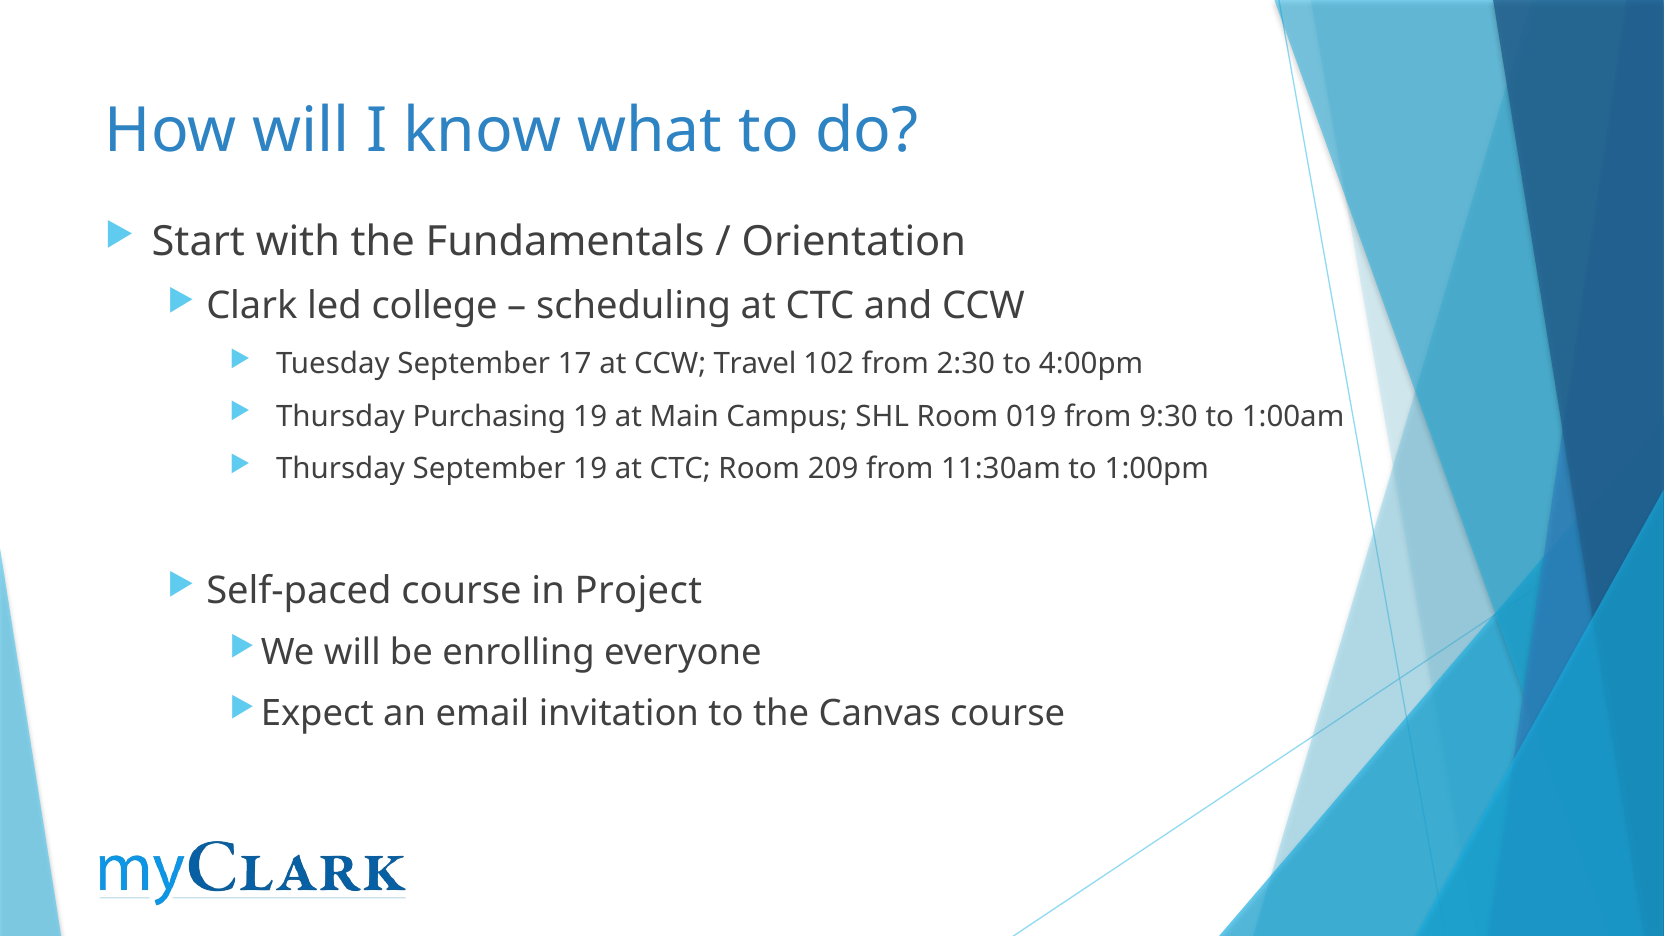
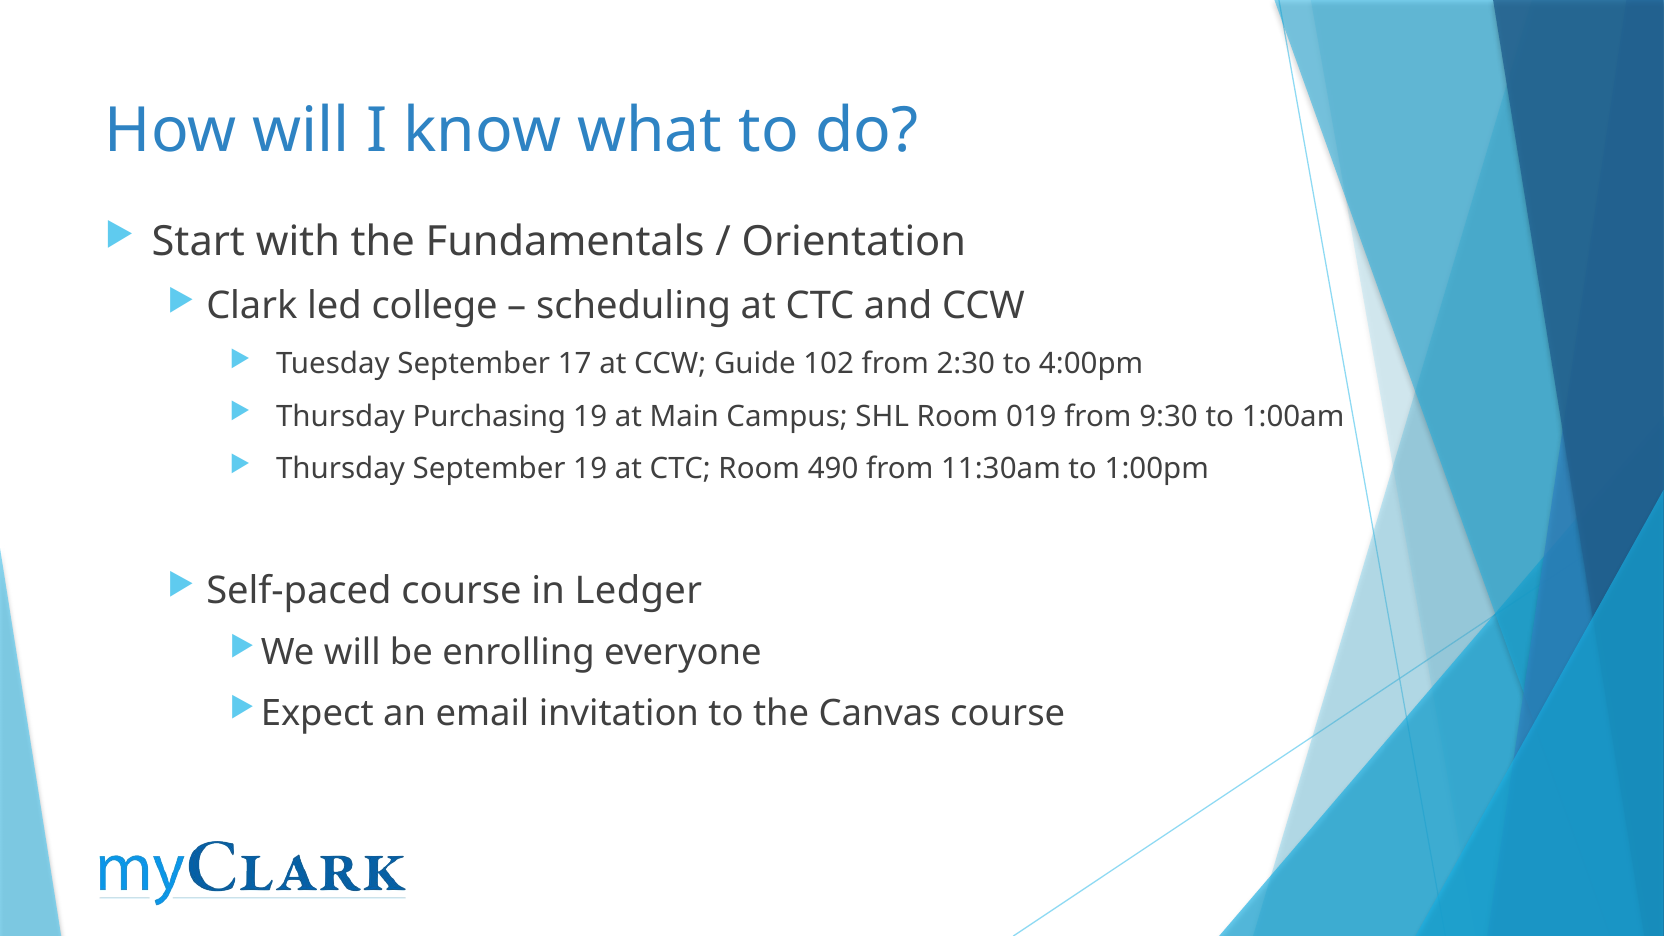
Travel: Travel -> Guide
209: 209 -> 490
Project: Project -> Ledger
